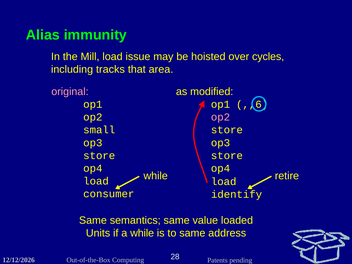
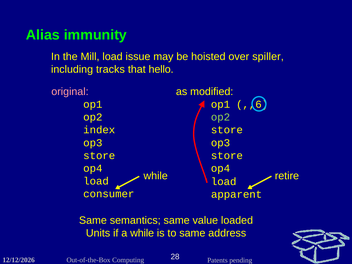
cycles: cycles -> spiller
area: area -> hello
op2 at (220, 117) colour: pink -> light green
small: small -> index
identify: identify -> apparent
